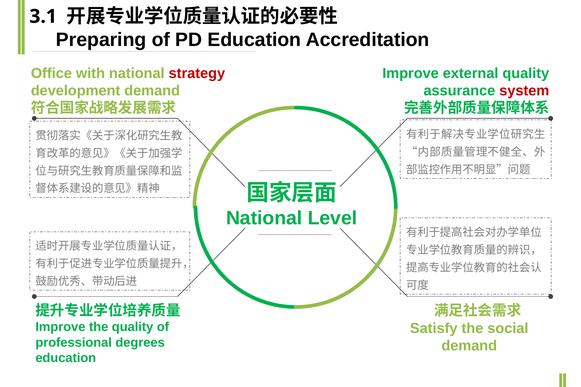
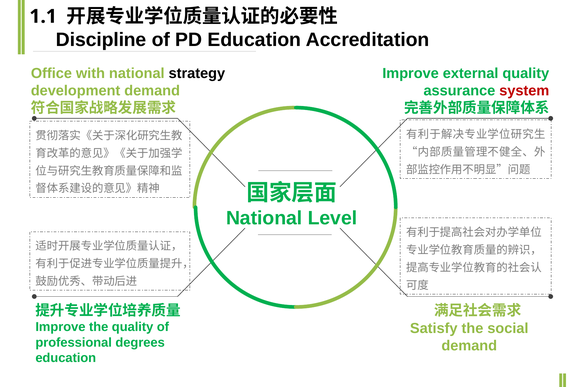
3.1: 3.1 -> 1.1
Preparing: Preparing -> Discipline
strategy colour: red -> black
